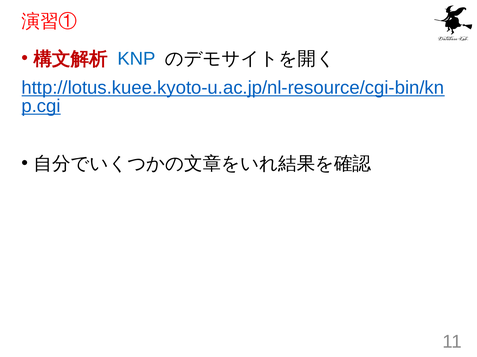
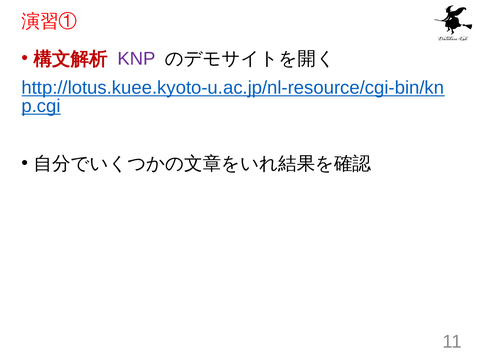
KNP colour: blue -> purple
